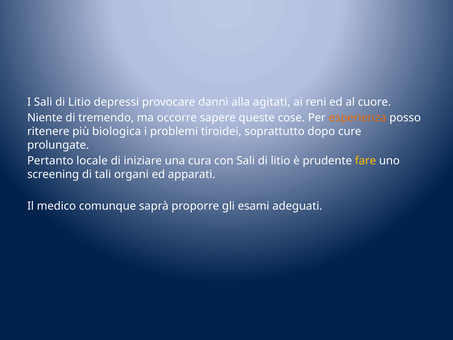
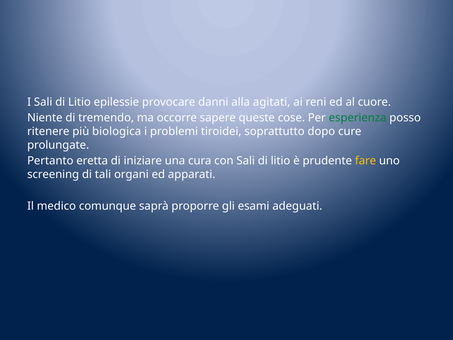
depressi: depressi -> epilessie
esperienza colour: orange -> green
locale: locale -> eretta
